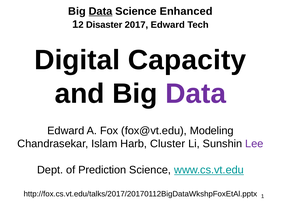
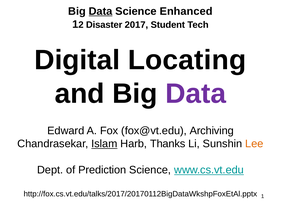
2017 Edward: Edward -> Student
Capacity: Capacity -> Locating
Modeling: Modeling -> Archiving
Islam underline: none -> present
Cluster: Cluster -> Thanks
Lee colour: purple -> orange
